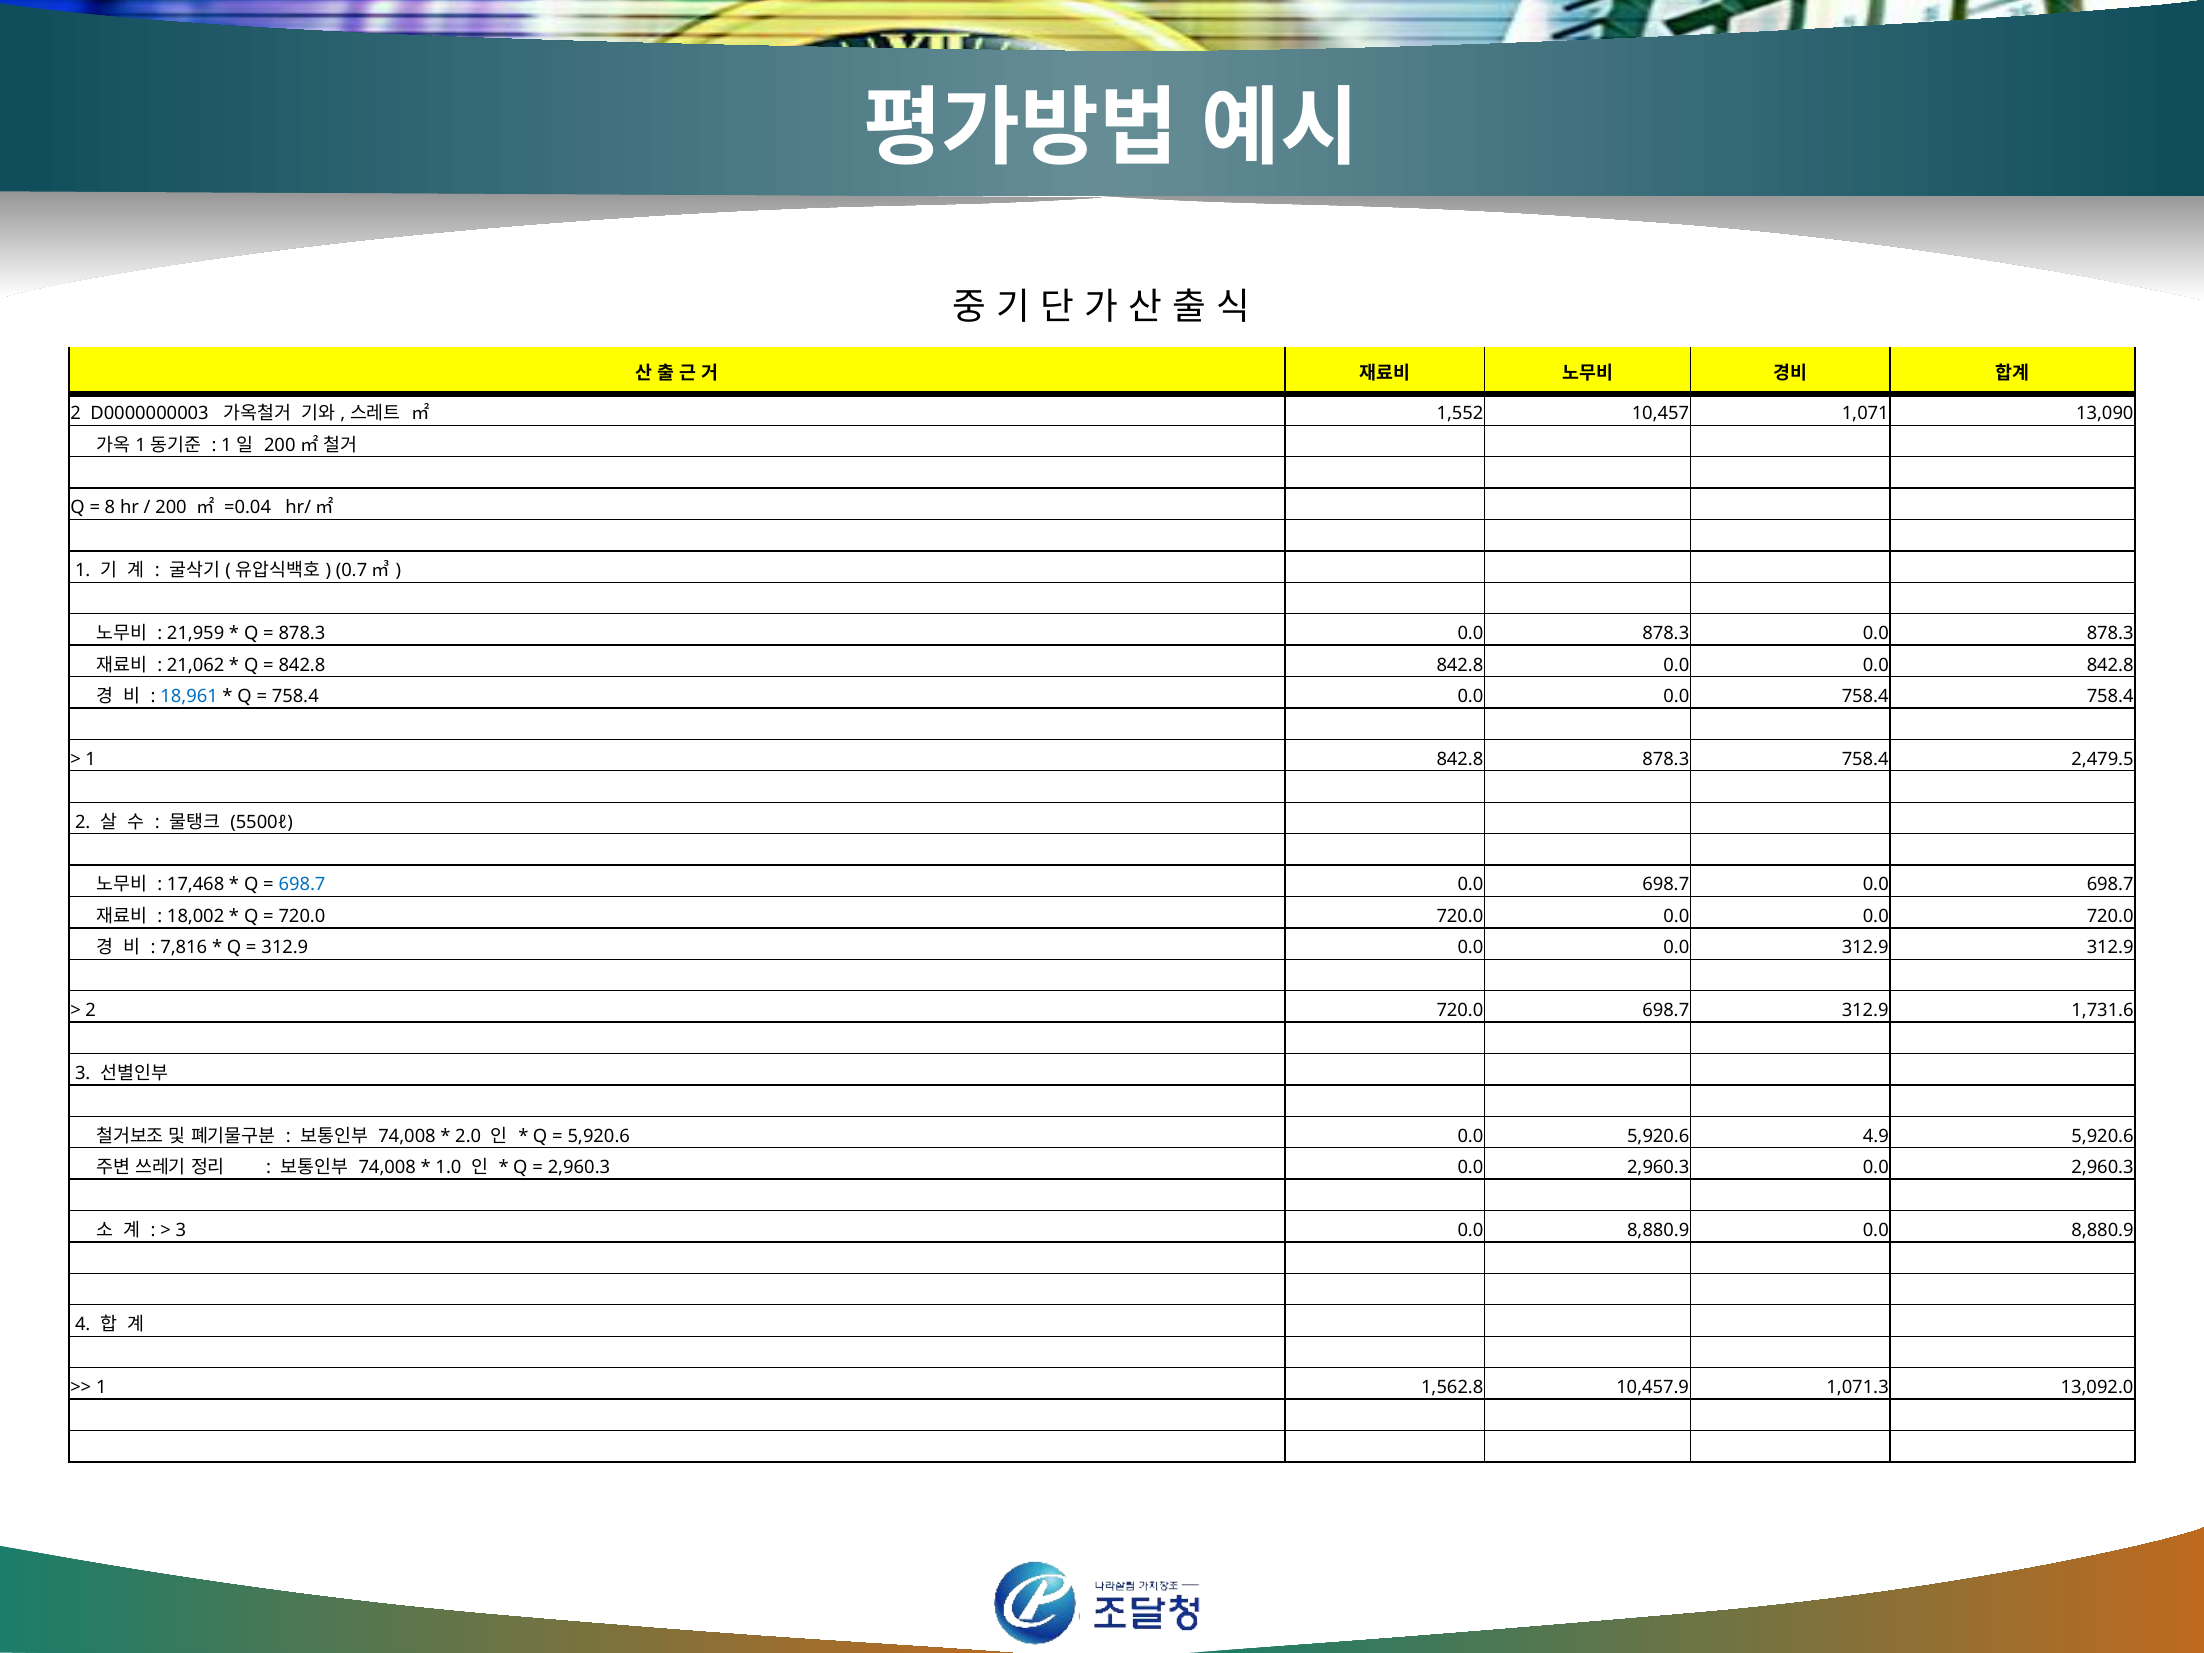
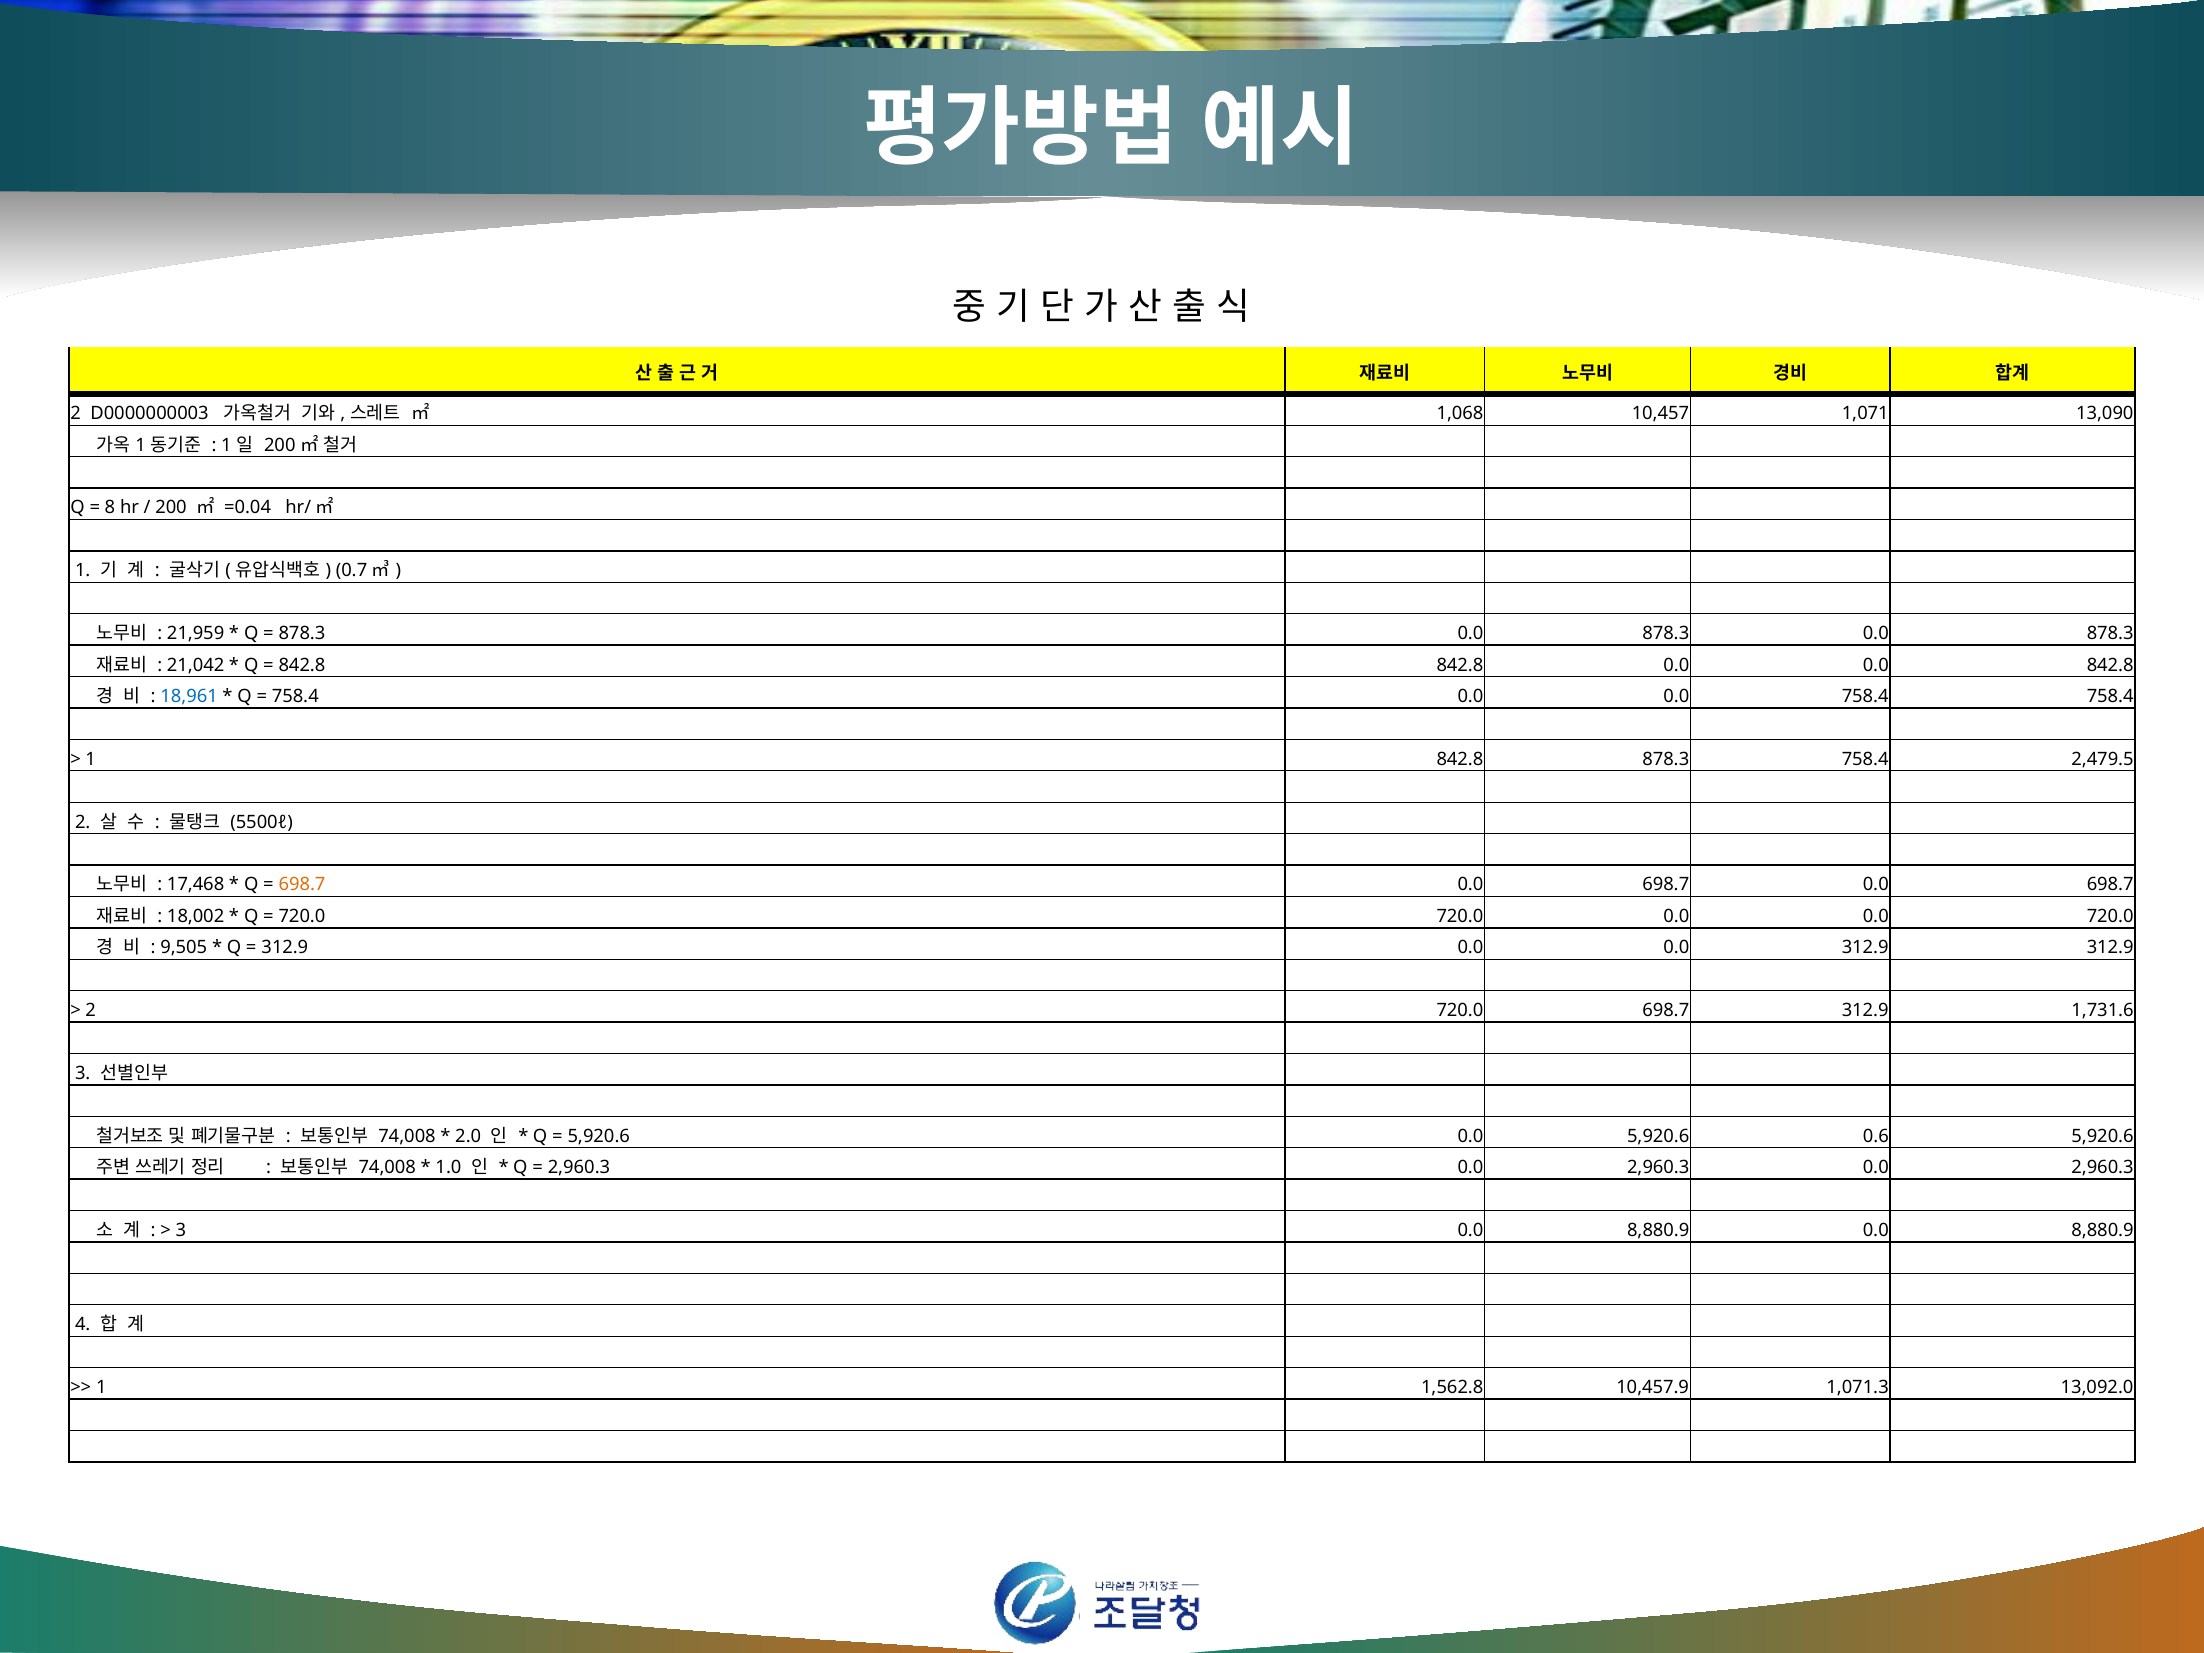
1,552: 1,552 -> 1,068
21,062: 21,062 -> 21,042
698.7 at (302, 885) colour: blue -> orange
7,816: 7,816 -> 9,505
4.9: 4.9 -> 0.6
